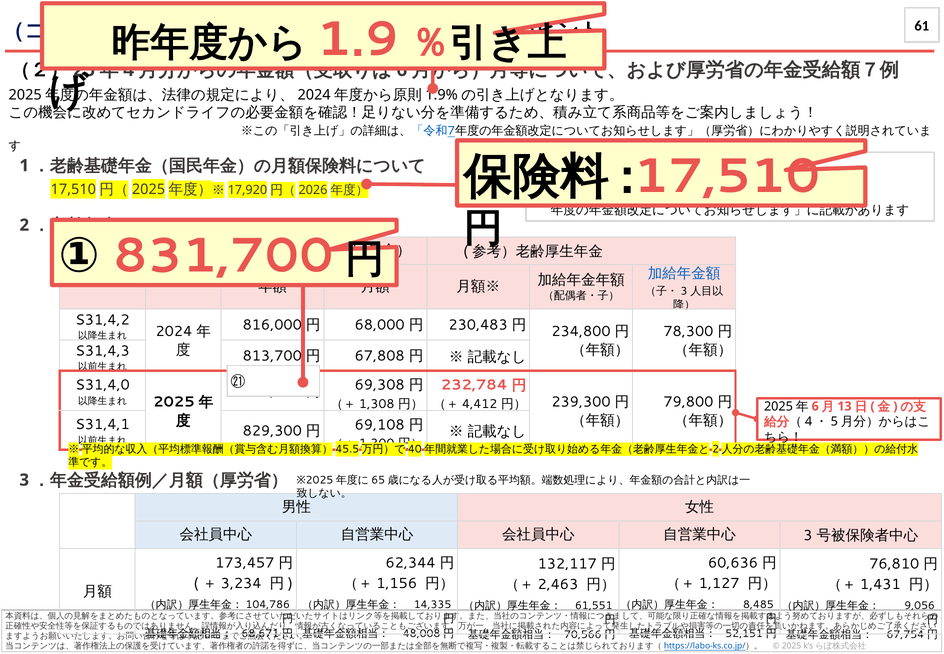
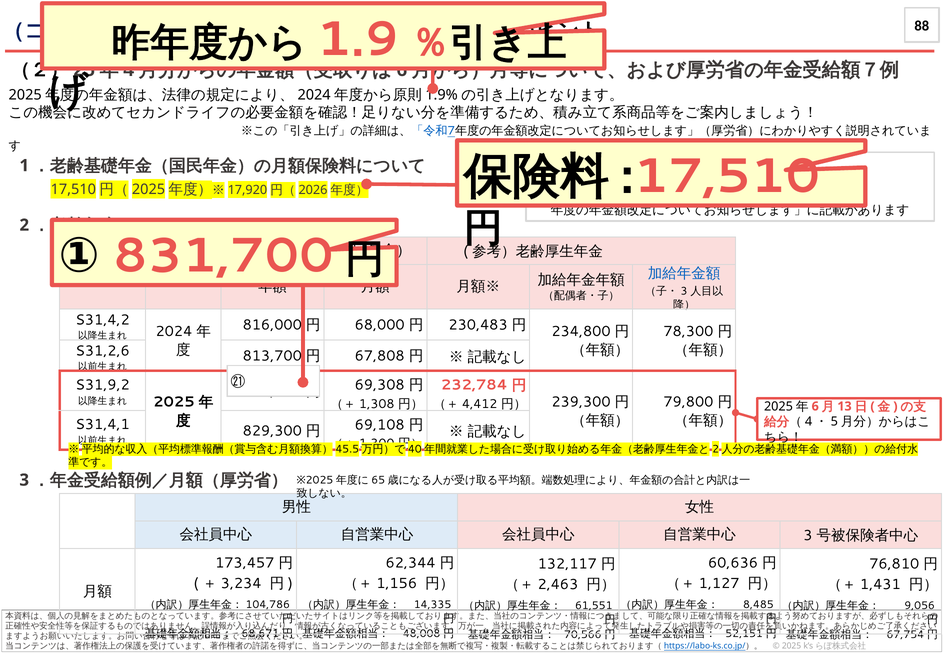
61: 61 -> 88
S31,4,3: S31,4,3 -> S31,2,6
S31,4,0: S31,4,0 -> S31,9,2
